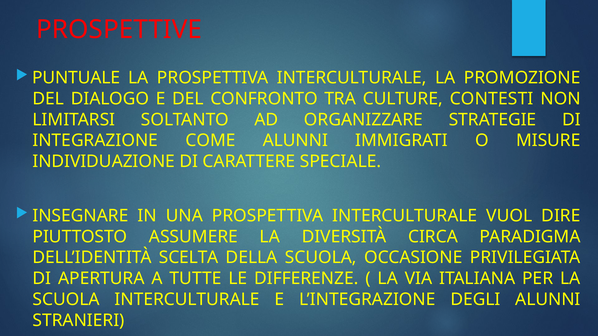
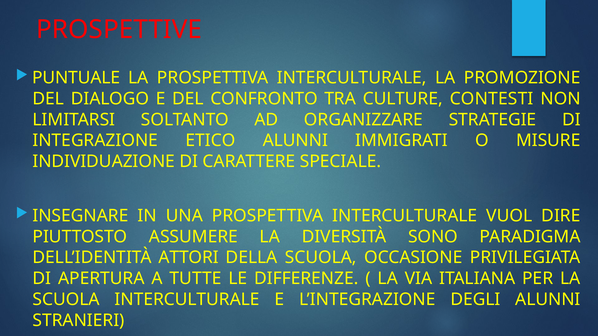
COME: COME -> ETICO
CIRCA: CIRCA -> SONO
SCELTA: SCELTA -> ATTORI
